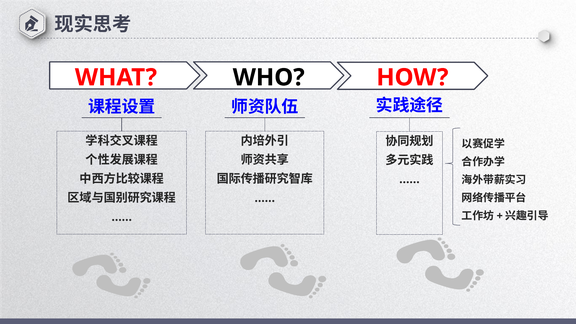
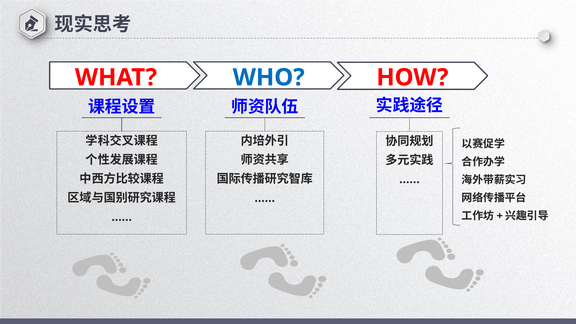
WHO colour: black -> blue
